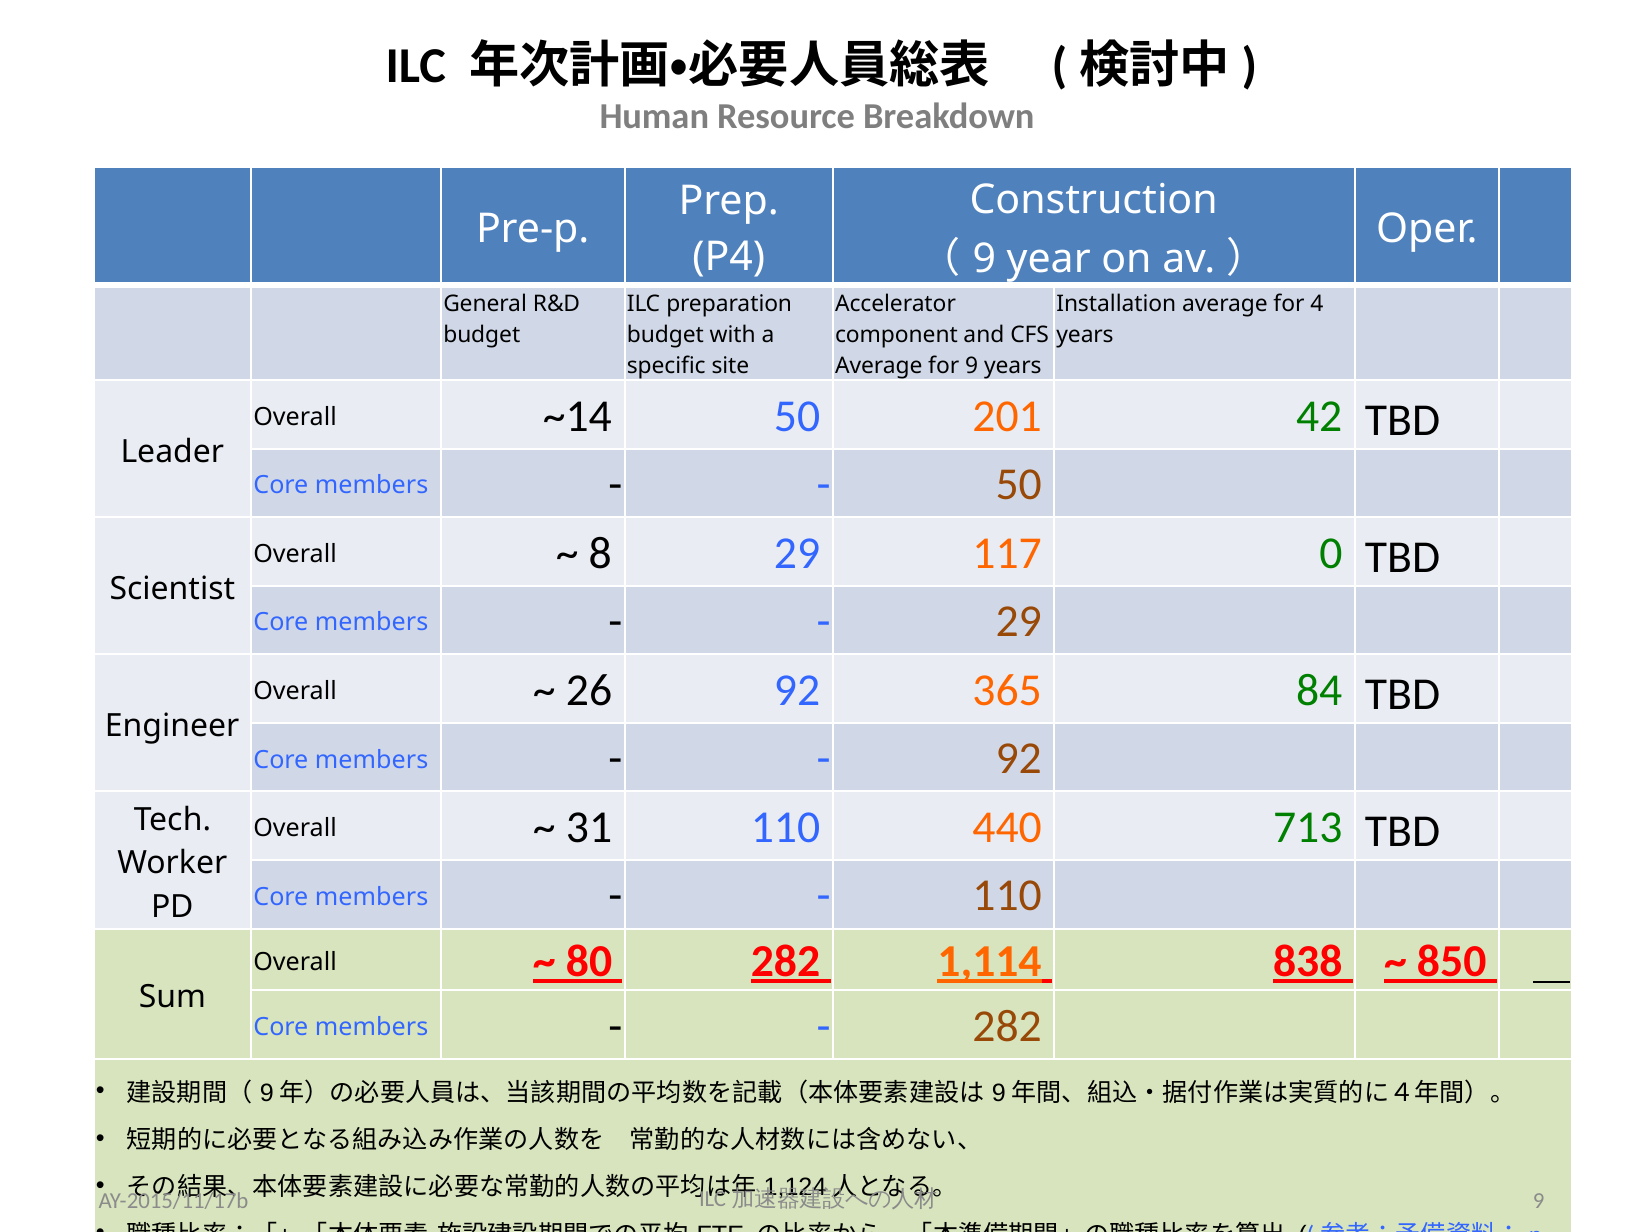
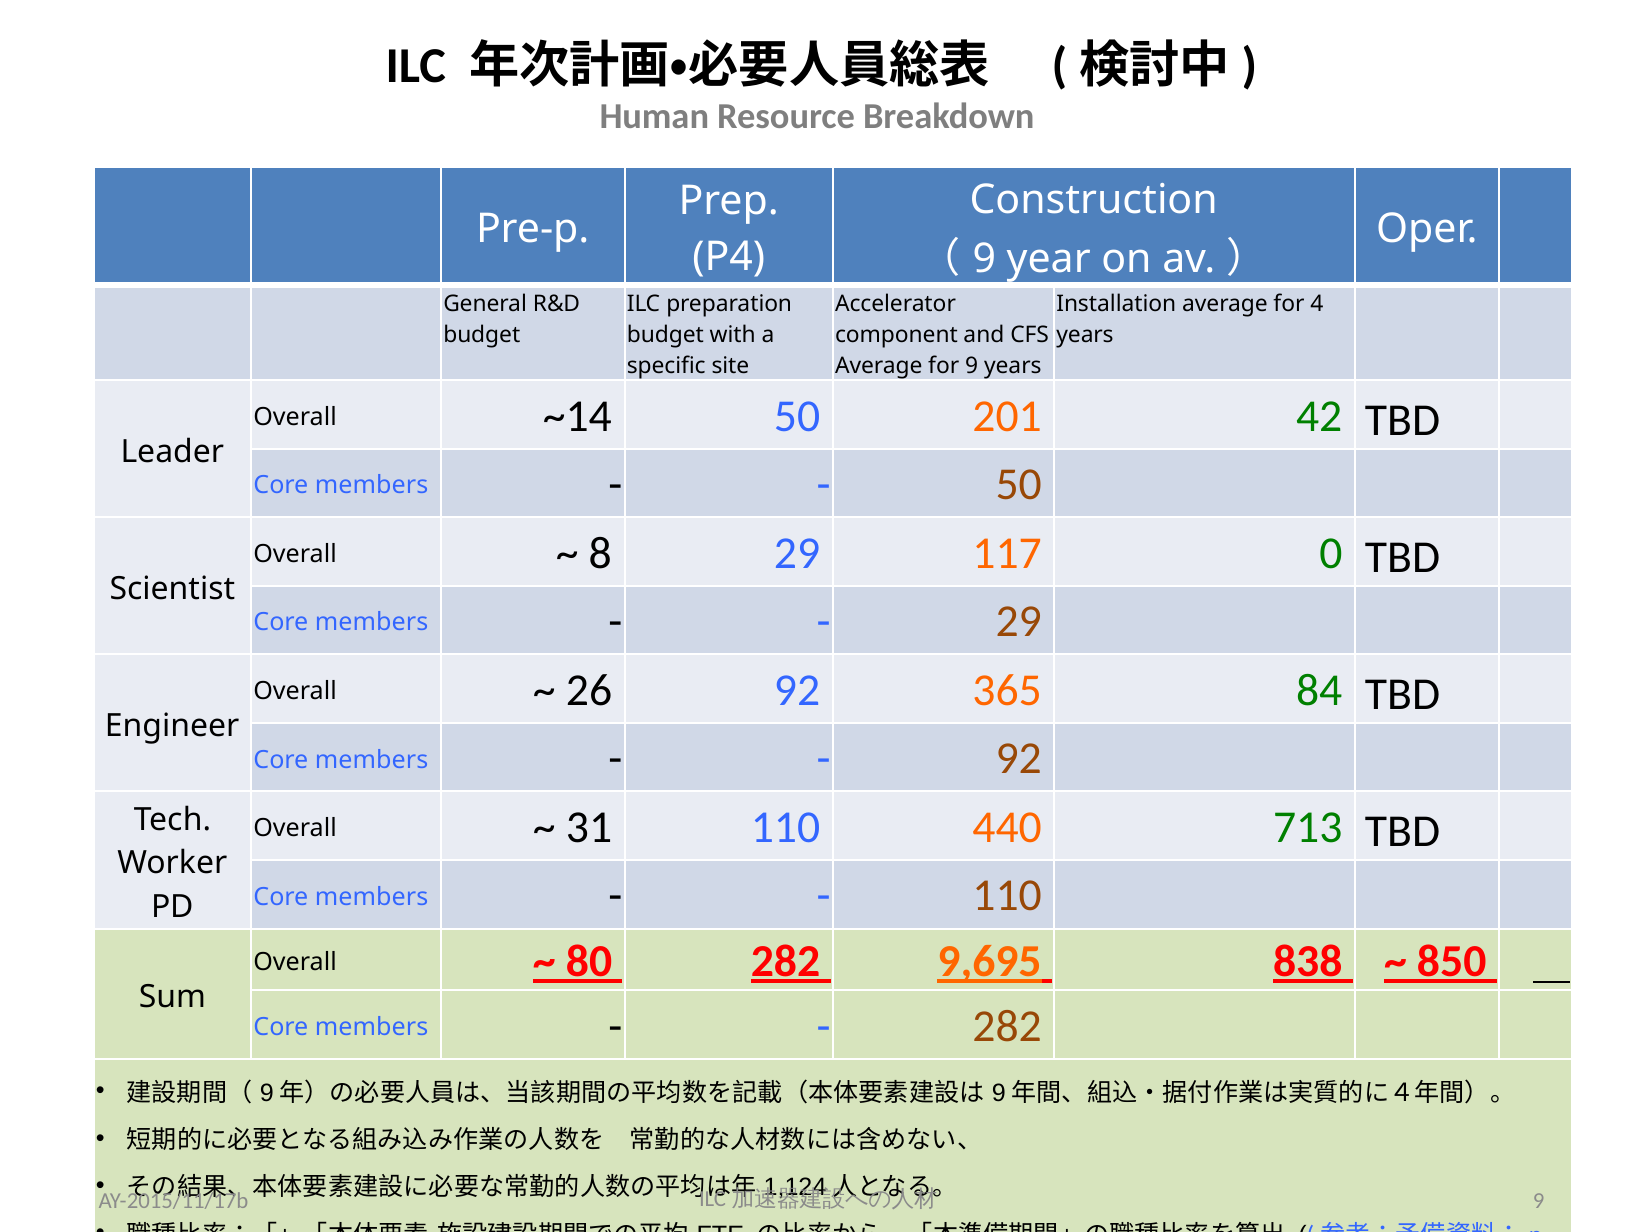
1,114: 1,114 -> 9,695
